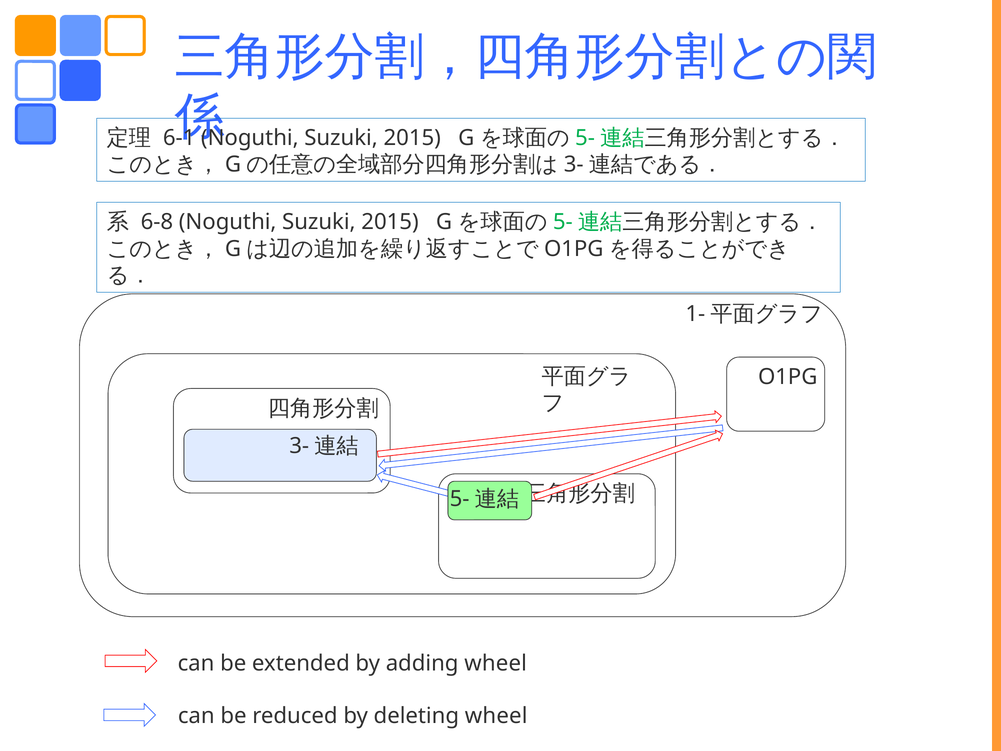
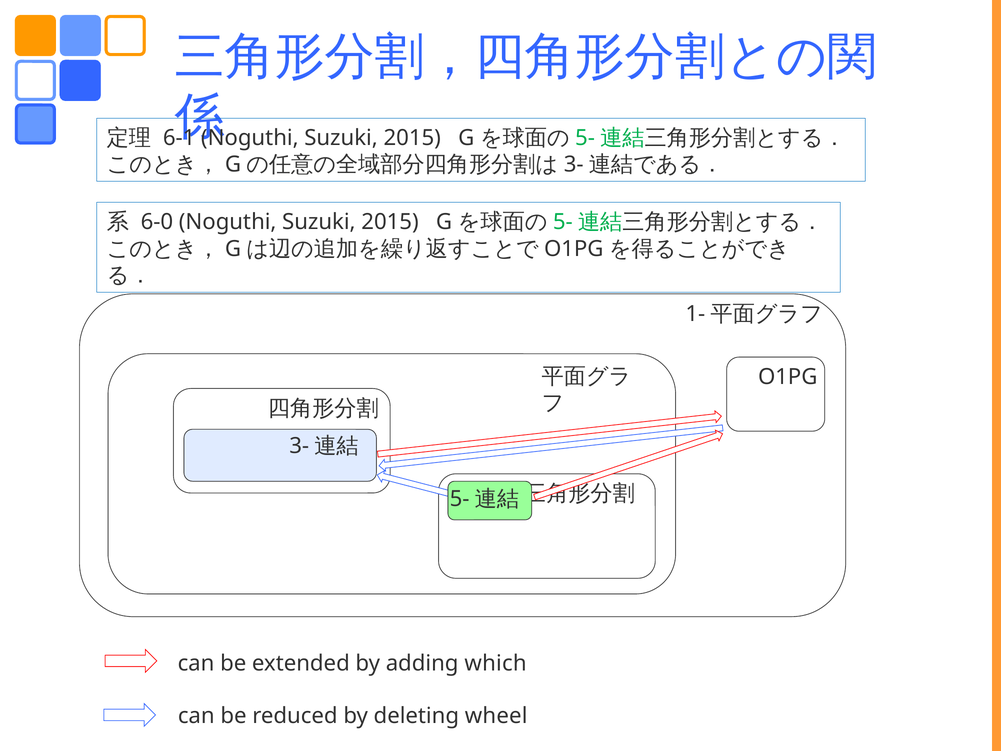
6-8: 6-8 -> 6-0
adding wheel: wheel -> which
